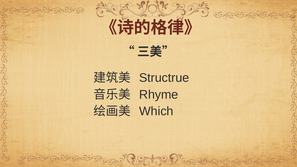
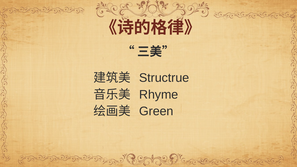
Which: Which -> Green
